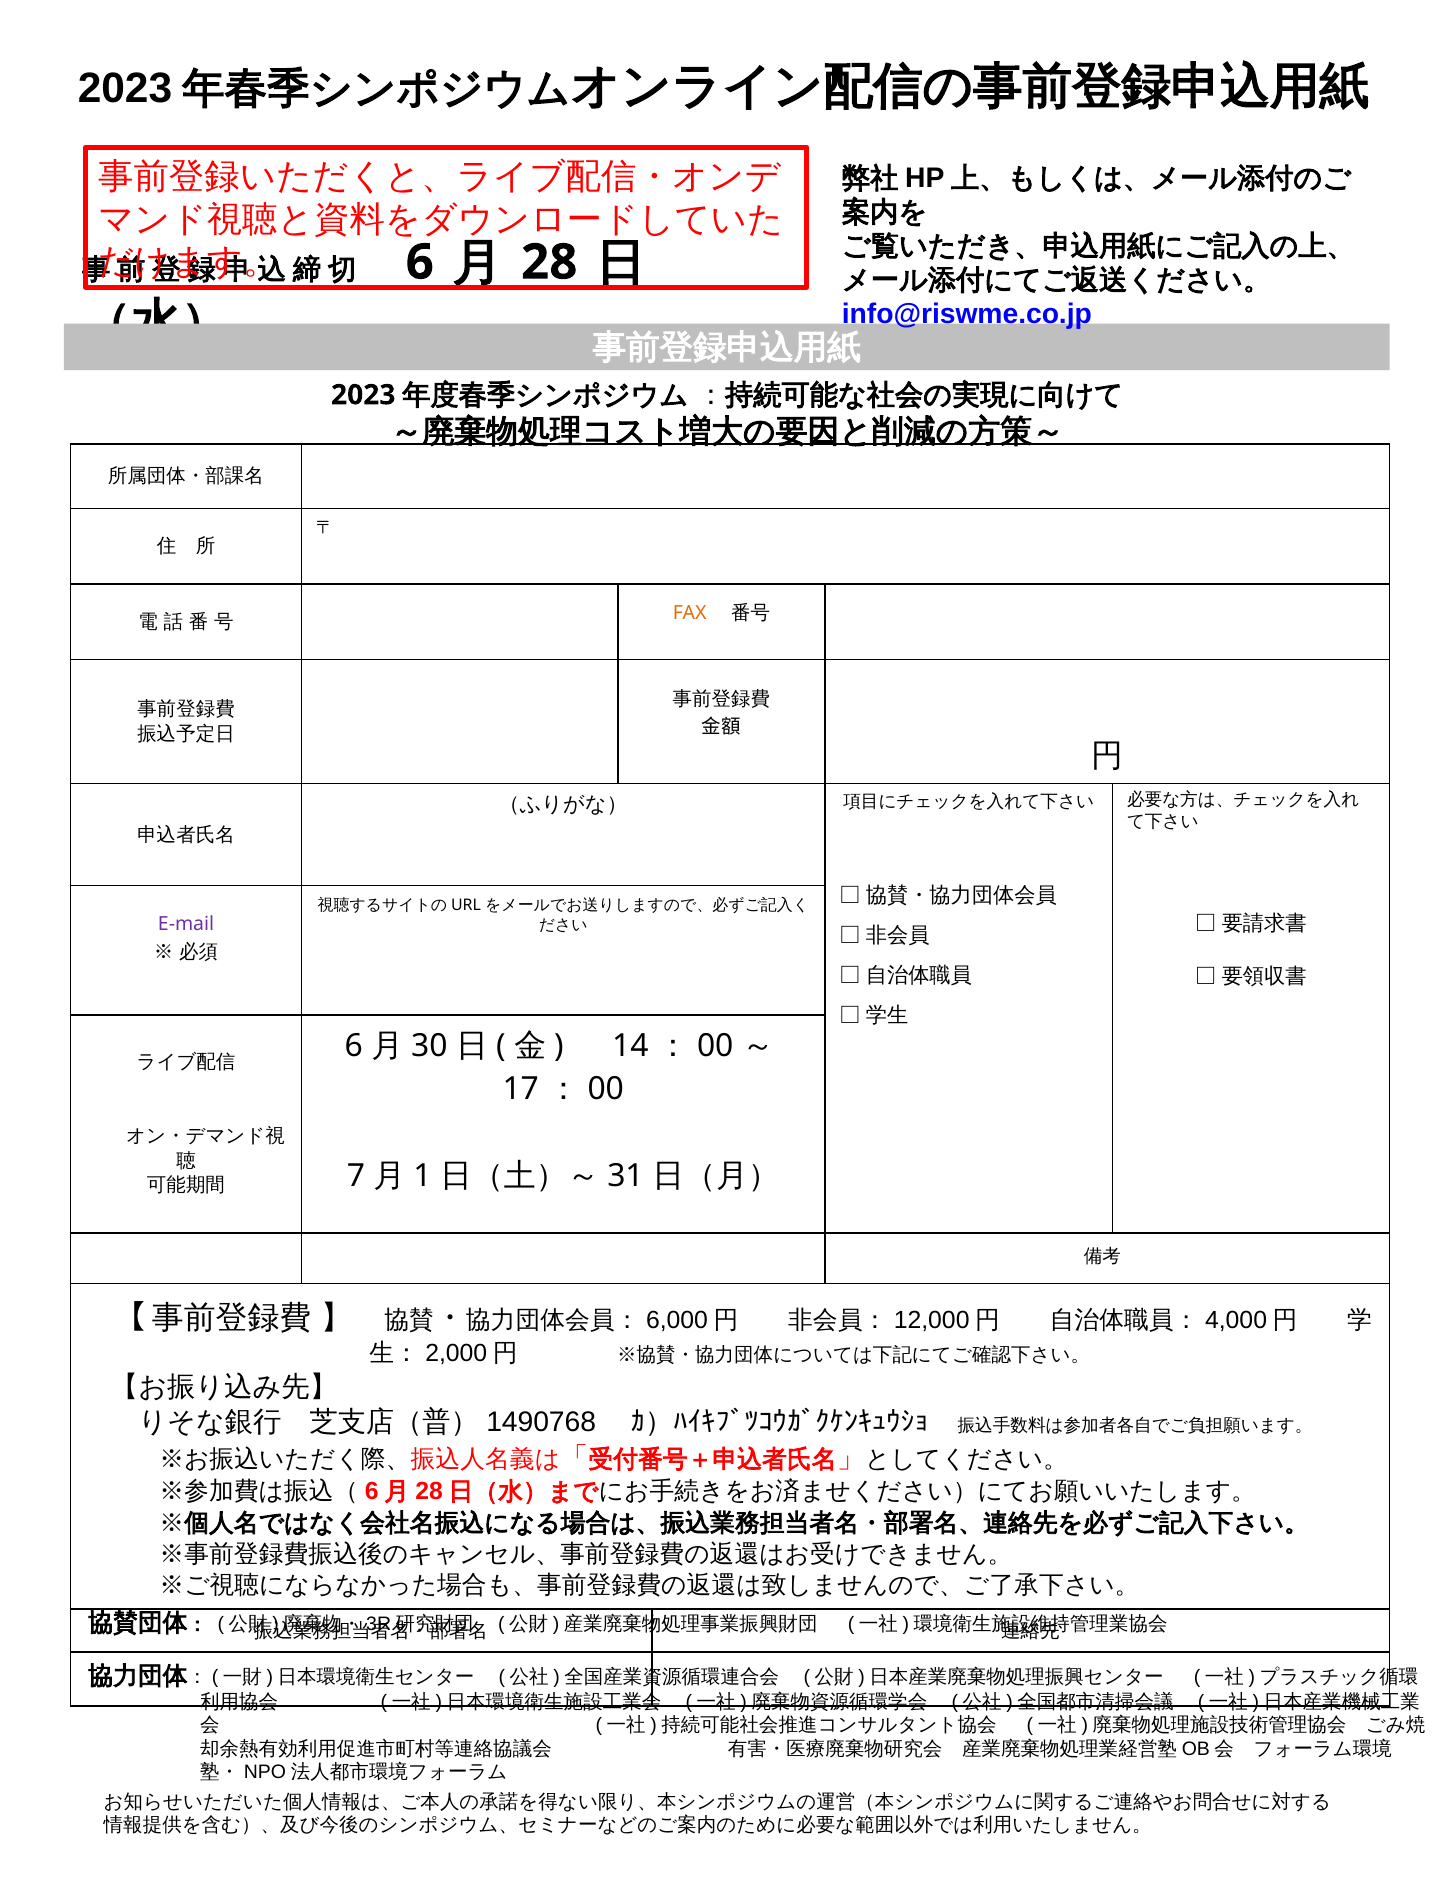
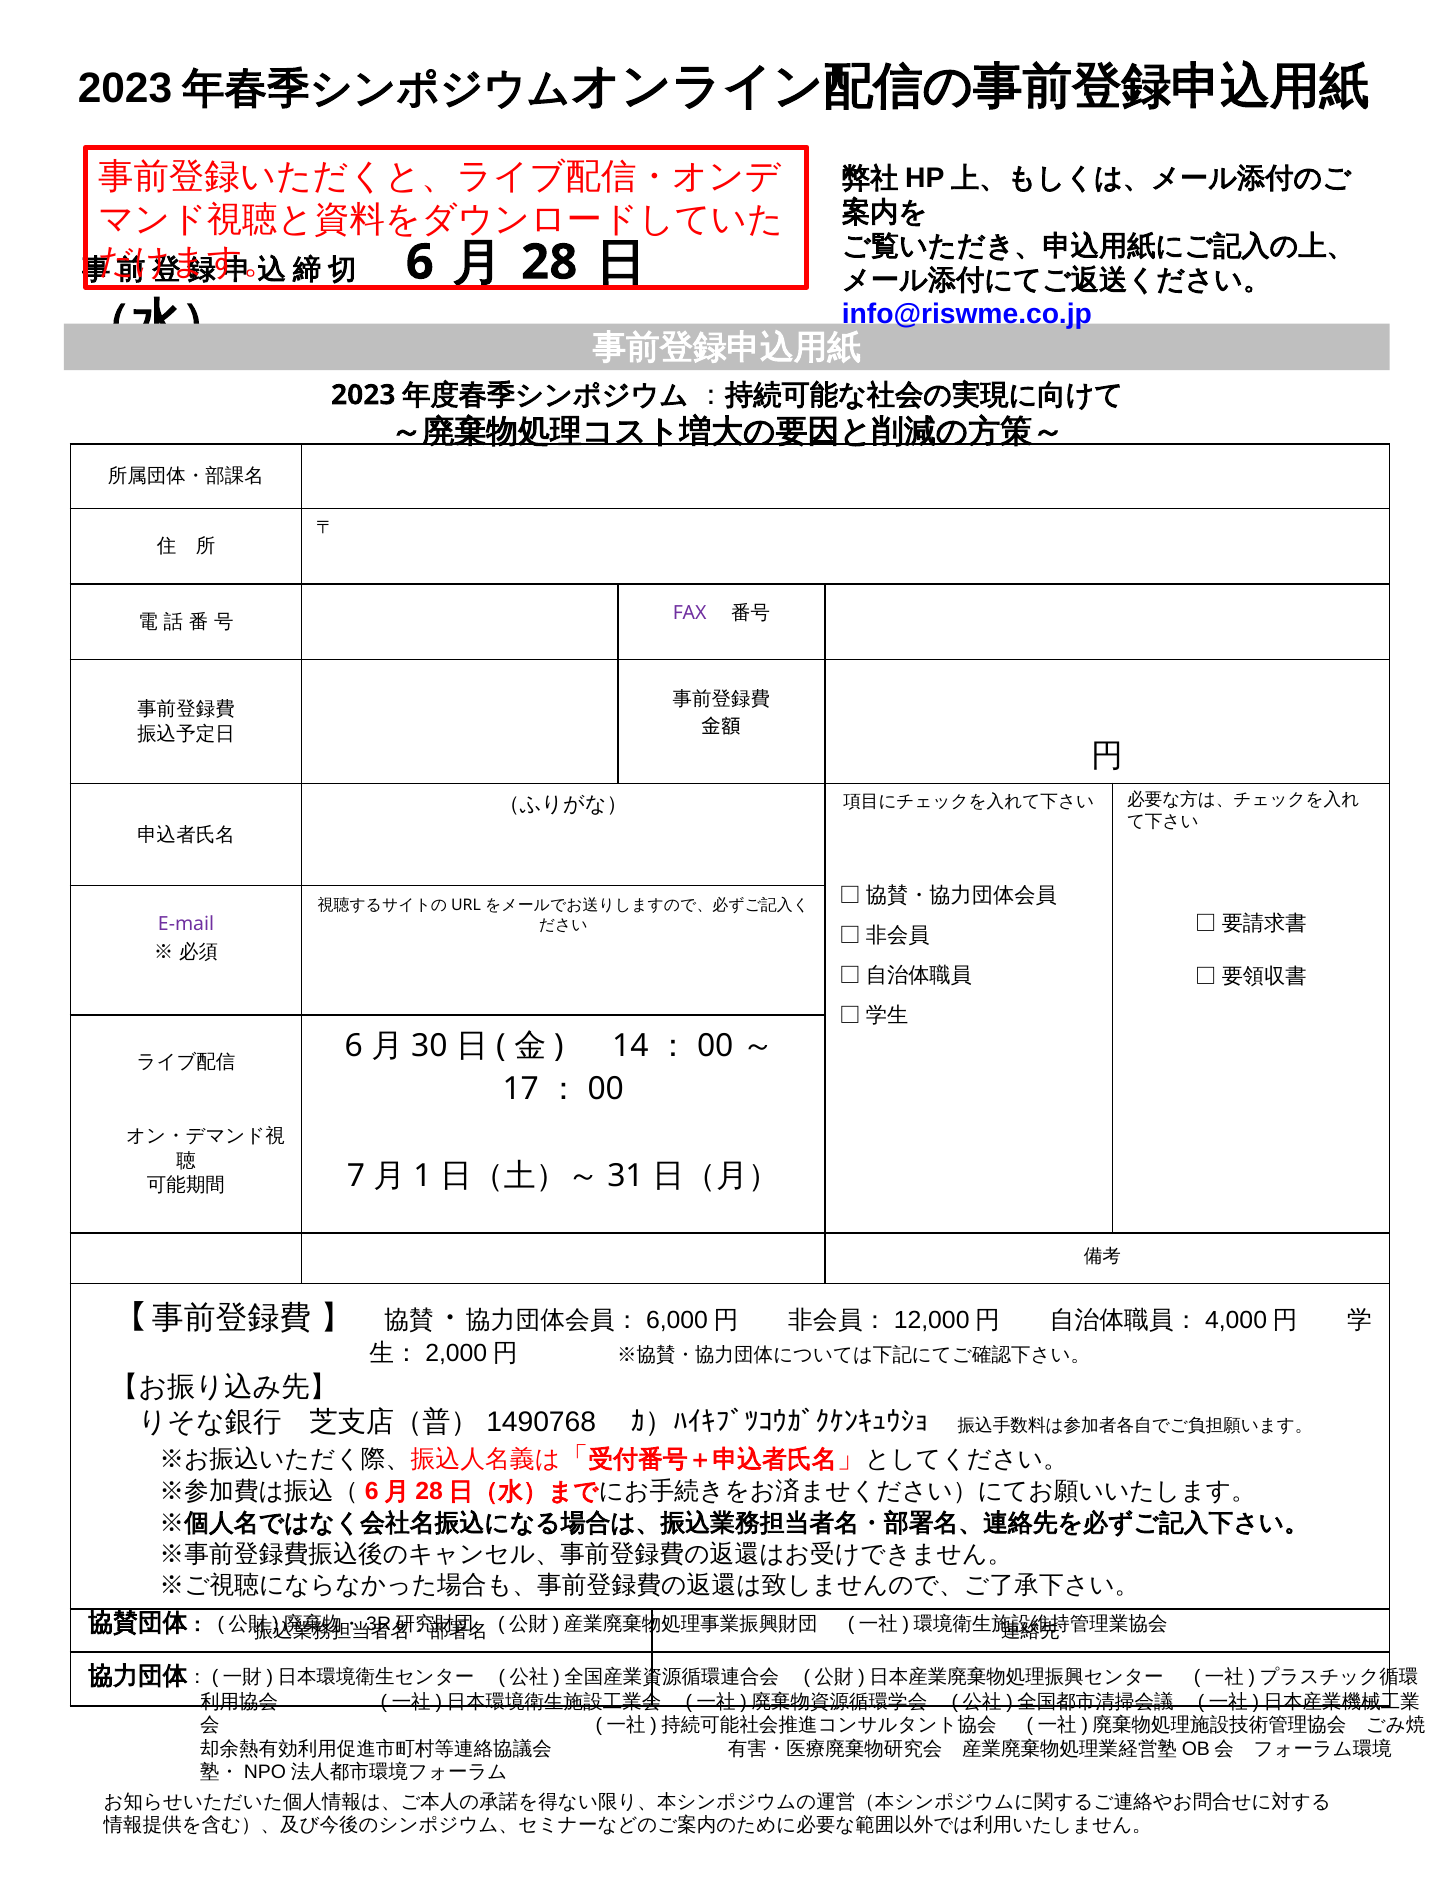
FAX colour: orange -> purple
